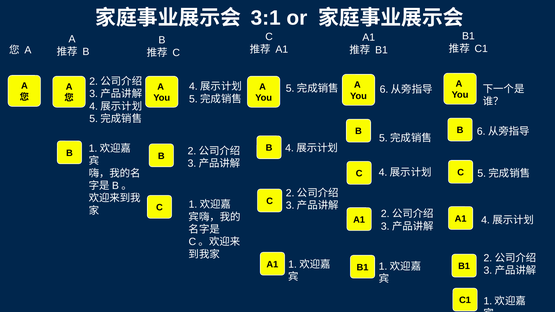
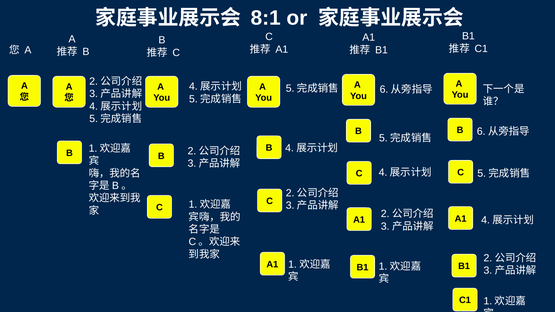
3:1: 3:1 -> 8:1
